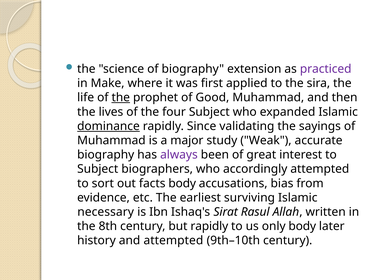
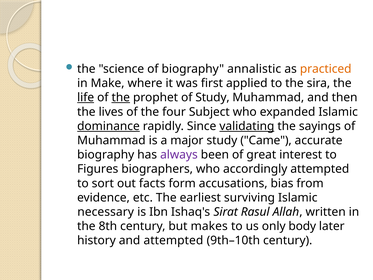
extension: extension -> annalistic
practiced colour: purple -> orange
life underline: none -> present
of Good: Good -> Study
validating underline: none -> present
Weak: Weak -> Came
Subject at (98, 169): Subject -> Figures
facts body: body -> form
but rapidly: rapidly -> makes
